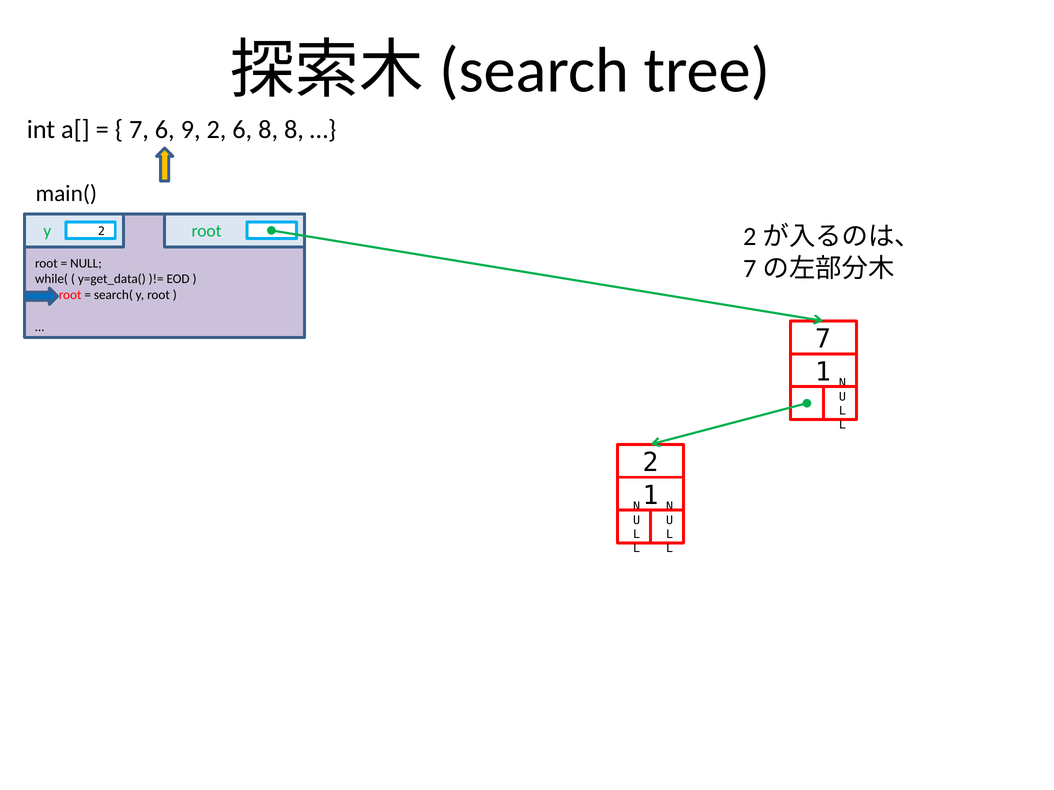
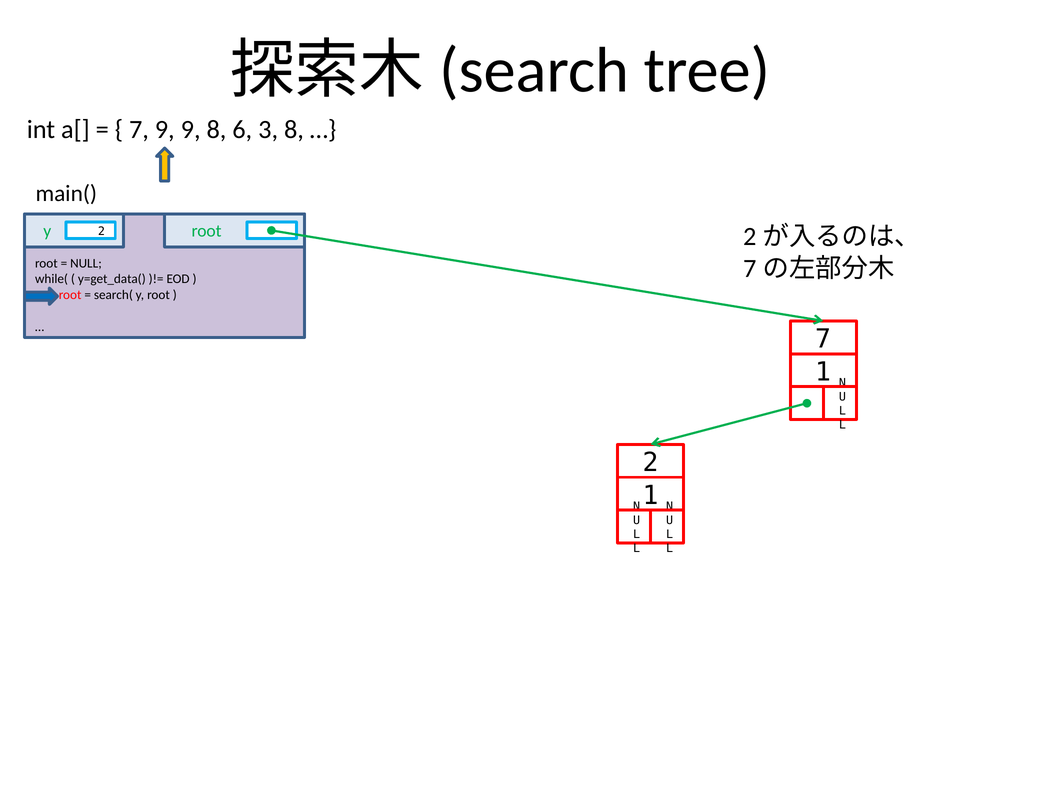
7 6: 6 -> 9
9 2: 2 -> 8
6 8: 8 -> 3
